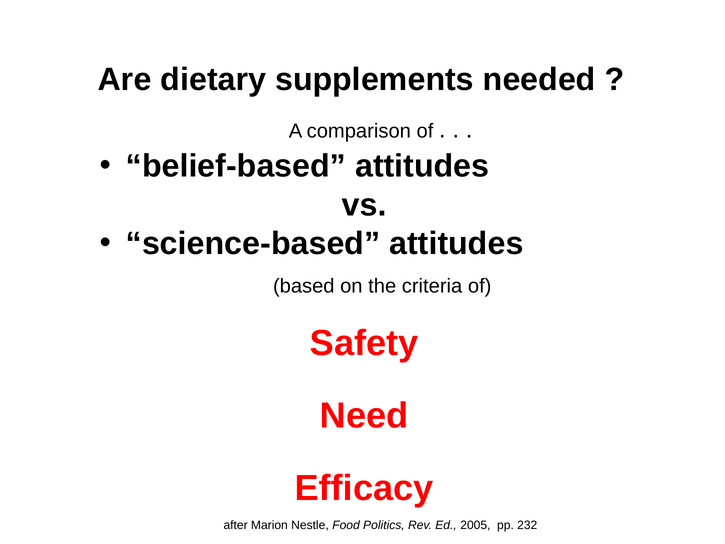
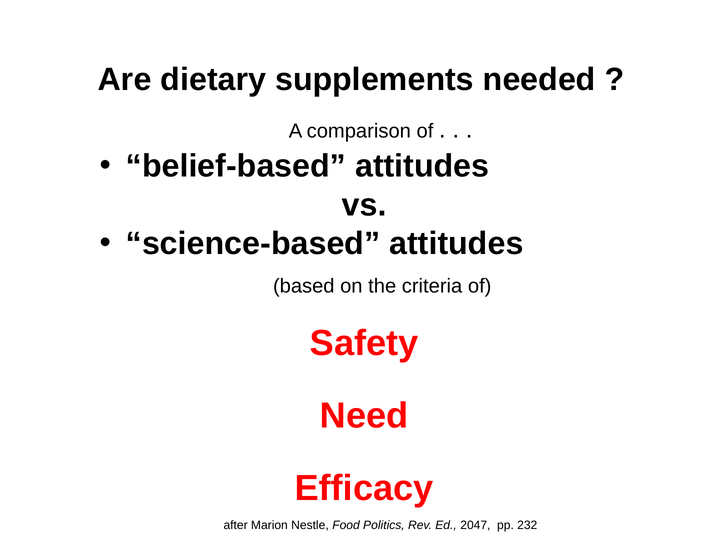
2005: 2005 -> 2047
